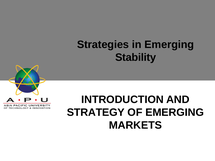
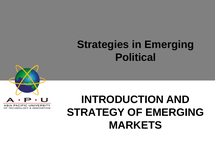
Stability: Stability -> Political
